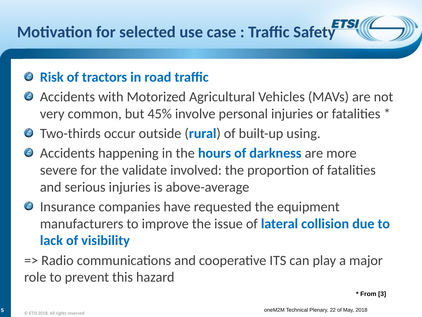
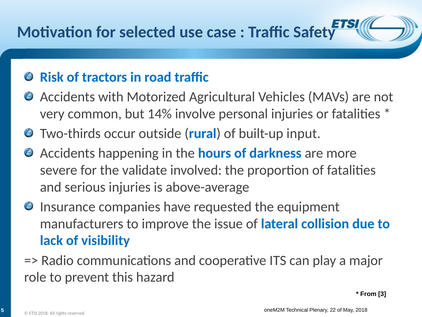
45%: 45% -> 14%
using: using -> input
